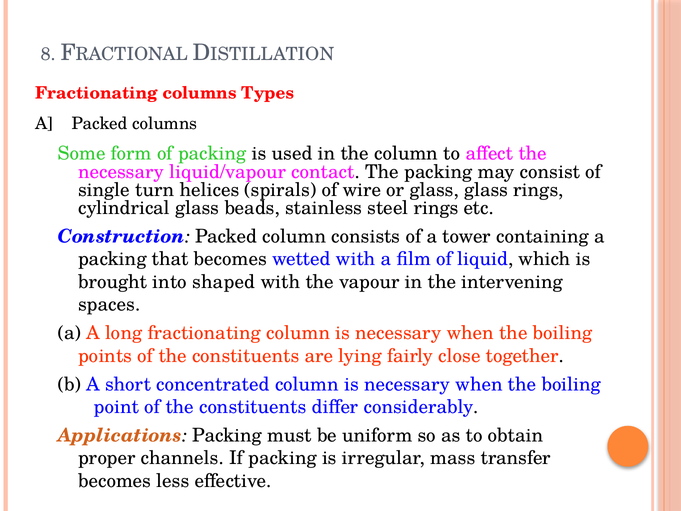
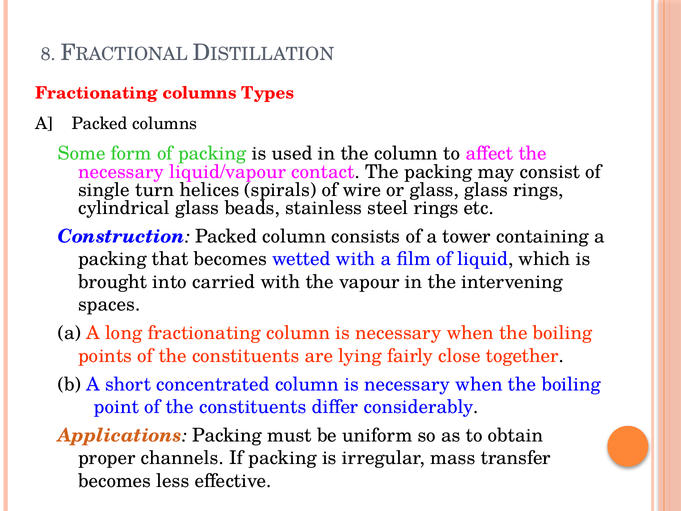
shaped: shaped -> carried
